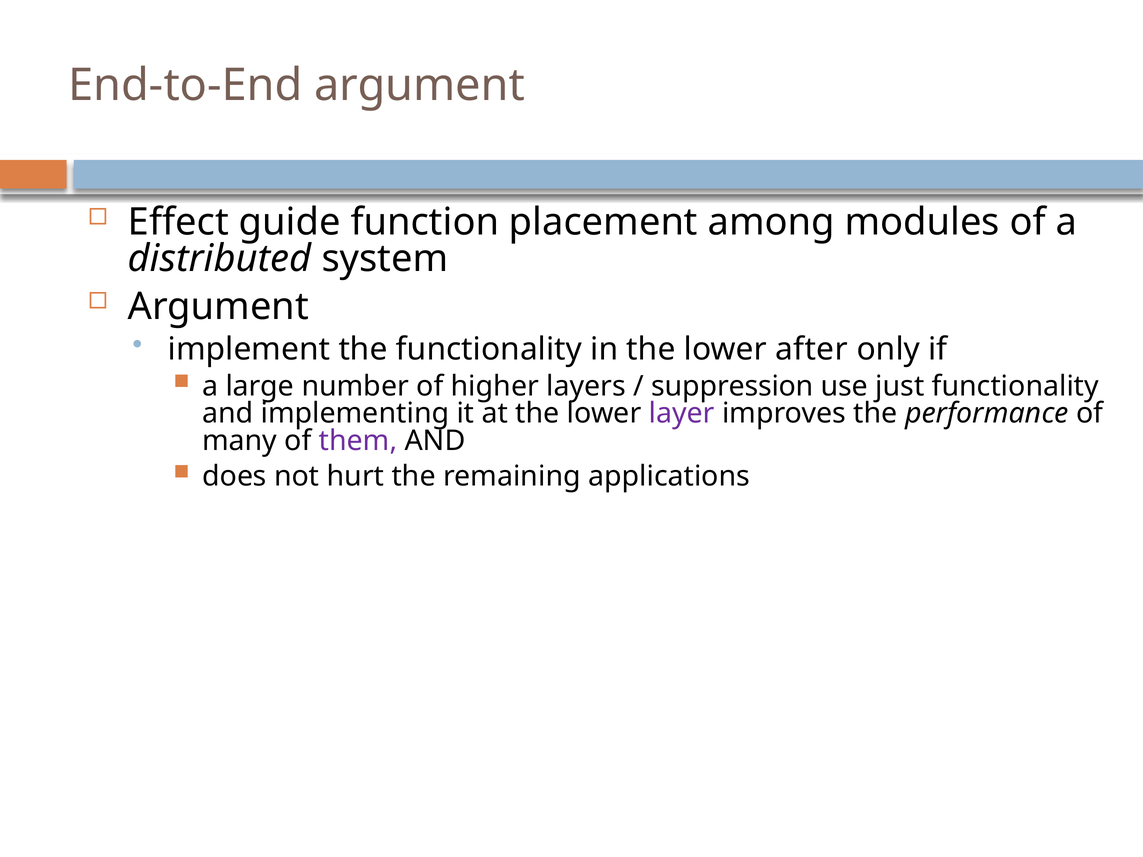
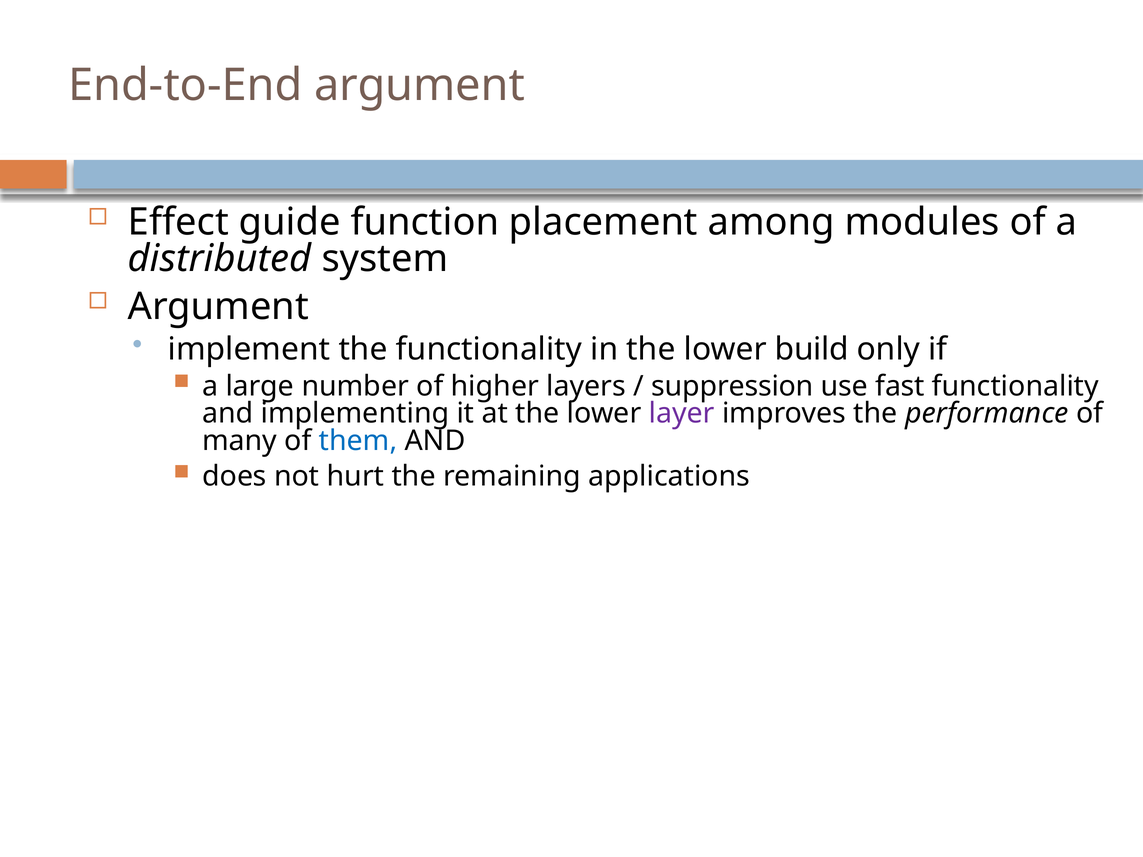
after: after -> build
just: just -> fast
them colour: purple -> blue
